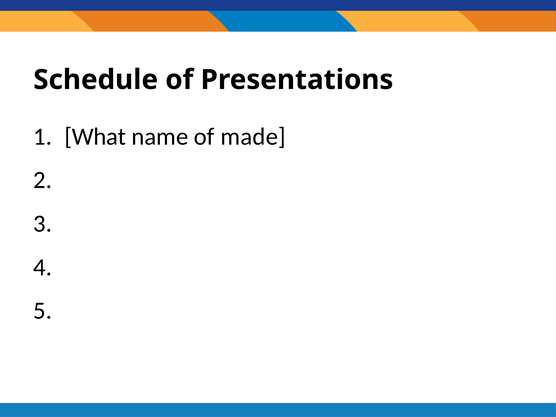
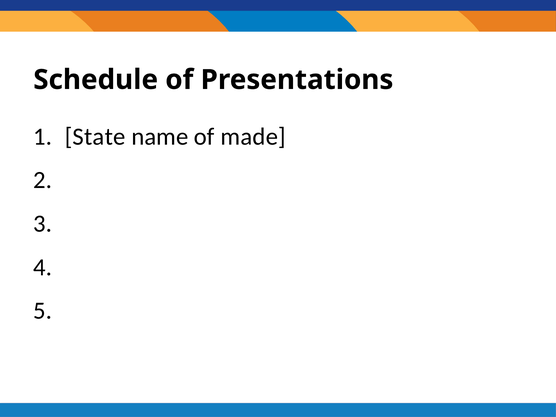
What: What -> State
